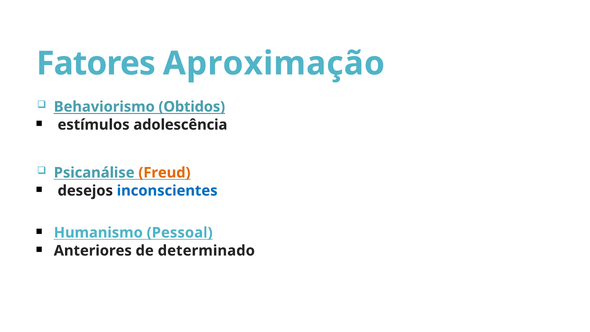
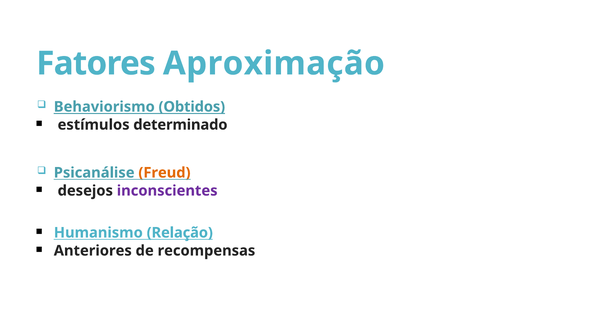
adolescência: adolescência -> determinado
inconscientes colour: blue -> purple
Pessoal: Pessoal -> Relação
determinado: determinado -> recompensas
